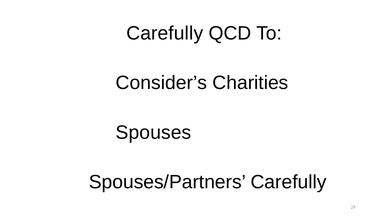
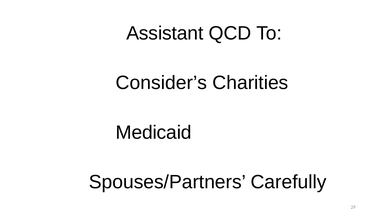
Carefully at (165, 33): Carefully -> Assistant
Spouses: Spouses -> Medicaid
